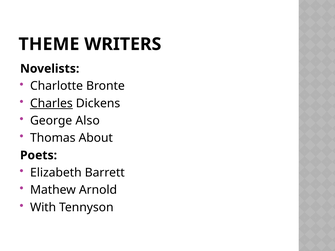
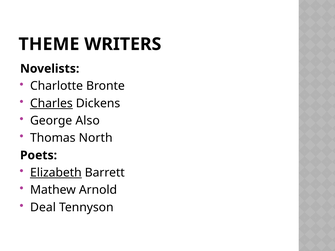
About: About -> North
Elizabeth underline: none -> present
With: With -> Deal
